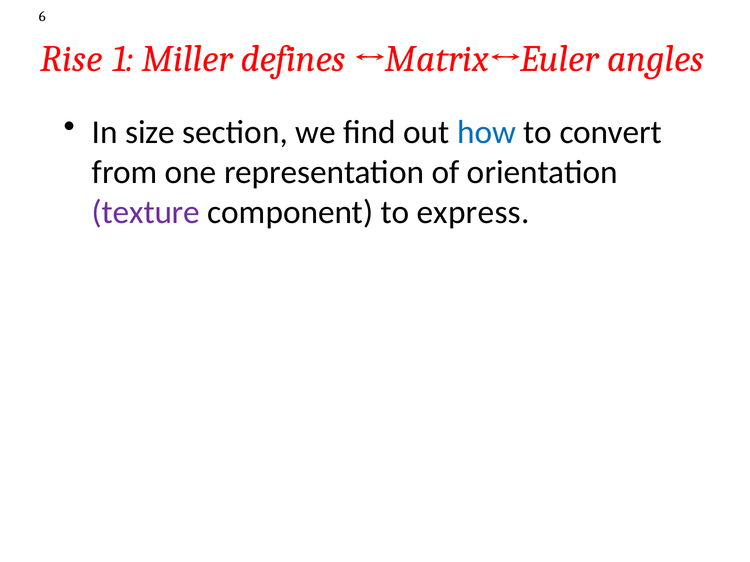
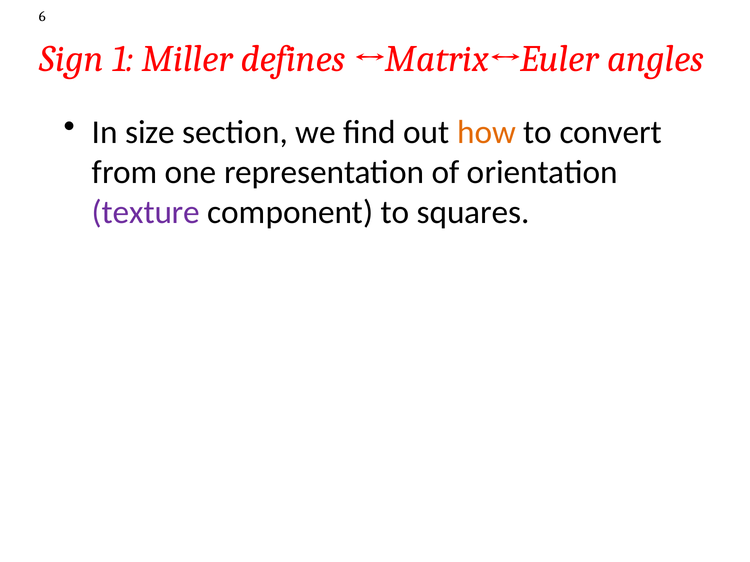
Rise: Rise -> Sign
how colour: blue -> orange
express: express -> squares
